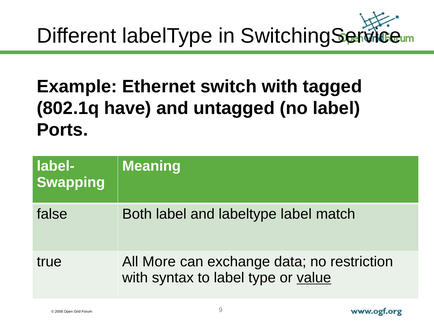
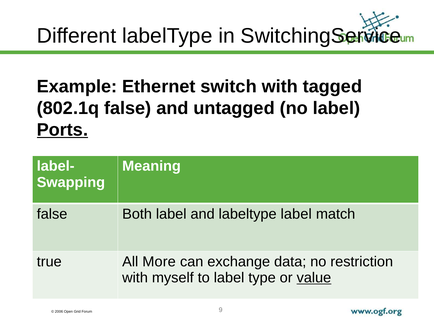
802.1q have: have -> false
Ports underline: none -> present
syntax: syntax -> myself
